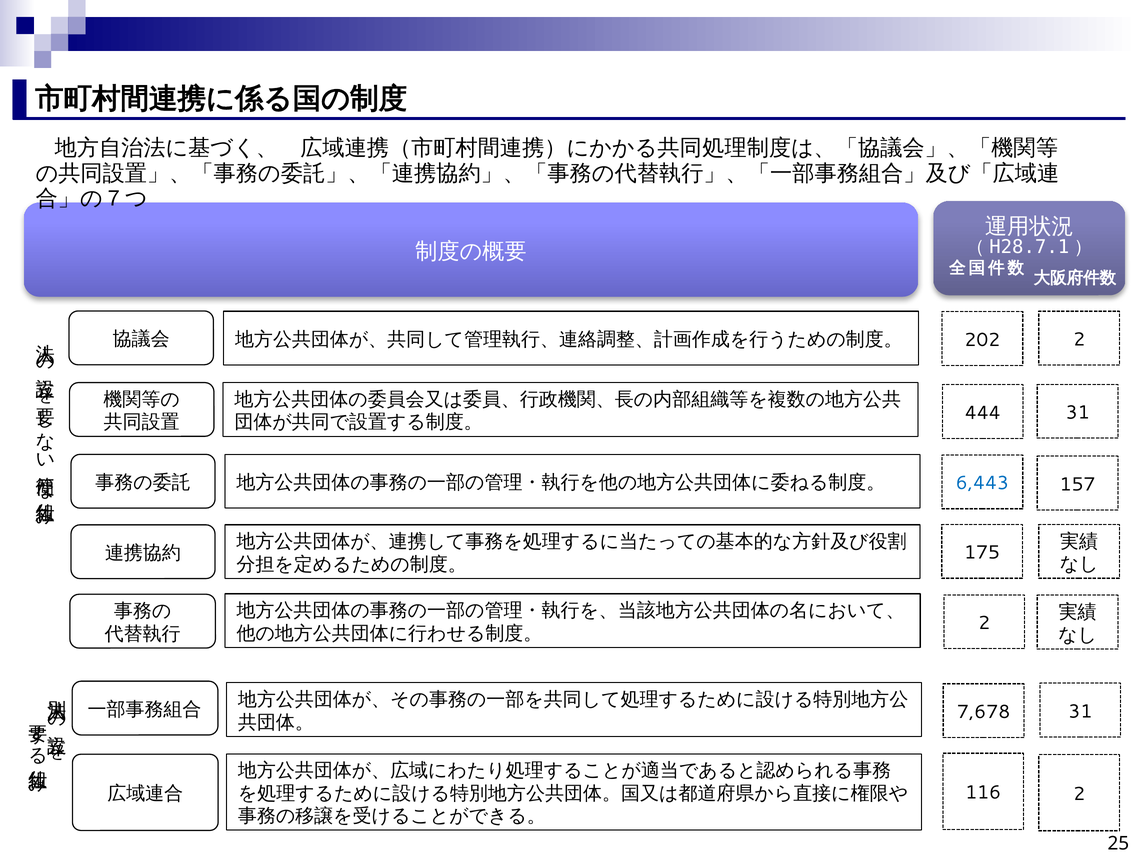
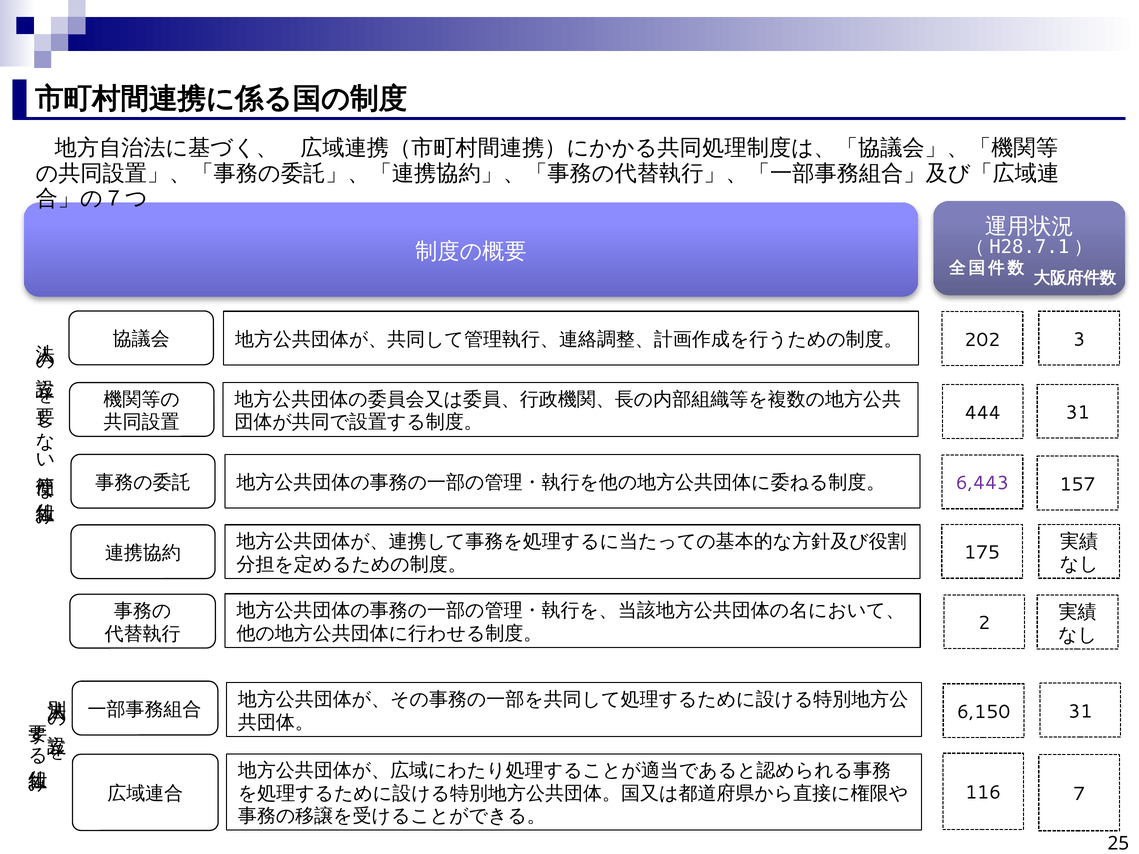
202 2: 2 -> 3
6,443 colour: blue -> purple
7,678: 7,678 -> 6,150
116 2: 2 -> 7
